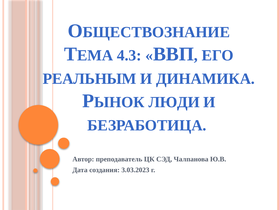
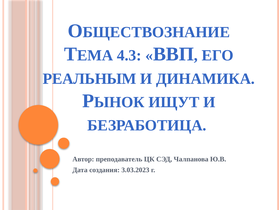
ЛЮДИ: ЛЮДИ -> ИЩУТ
